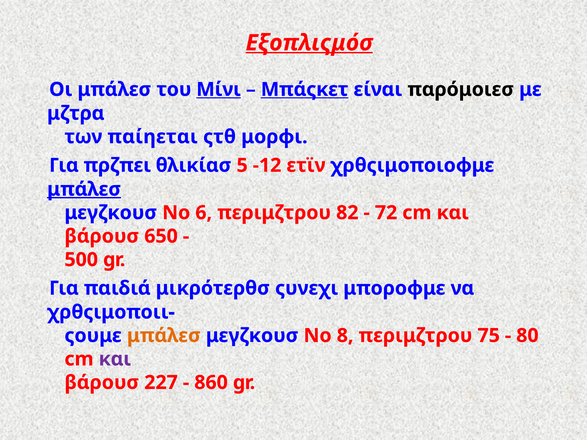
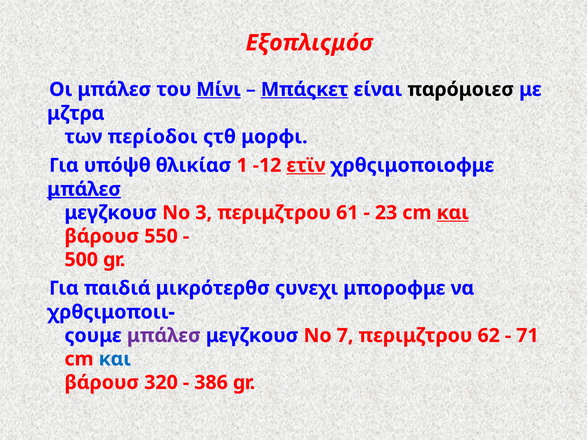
Εξοπλιςμόσ underline: present -> none
παίηεται: παίηεται -> περίοδοι
πρζπει: πρζπει -> υπόψθ
5: 5 -> 1
ετϊν underline: none -> present
6: 6 -> 3
82: 82 -> 61
72: 72 -> 23
και at (453, 213) underline: none -> present
650: 650 -> 550
μπάλεσ at (164, 336) colour: orange -> purple
8: 8 -> 7
75: 75 -> 62
80: 80 -> 71
και at (115, 359) colour: purple -> blue
227: 227 -> 320
860: 860 -> 386
